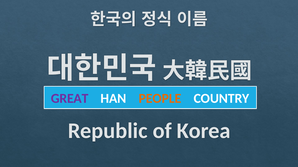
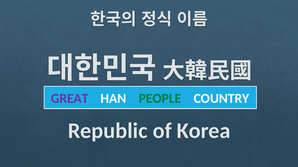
PEOPLE colour: orange -> green
